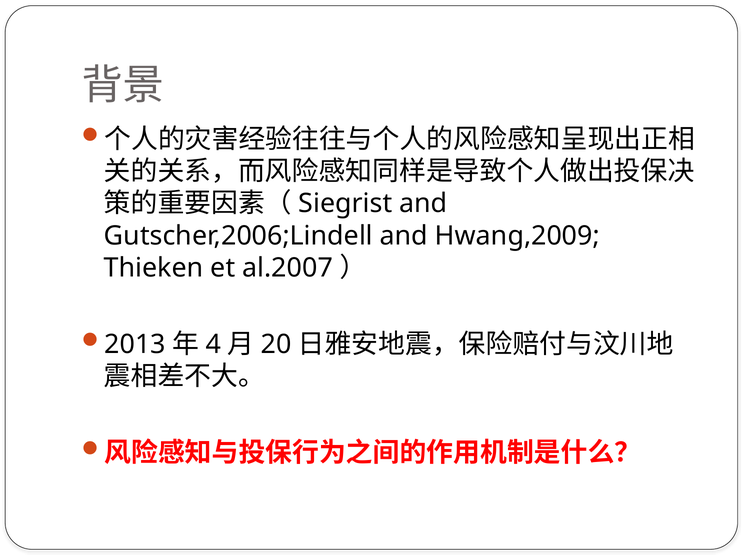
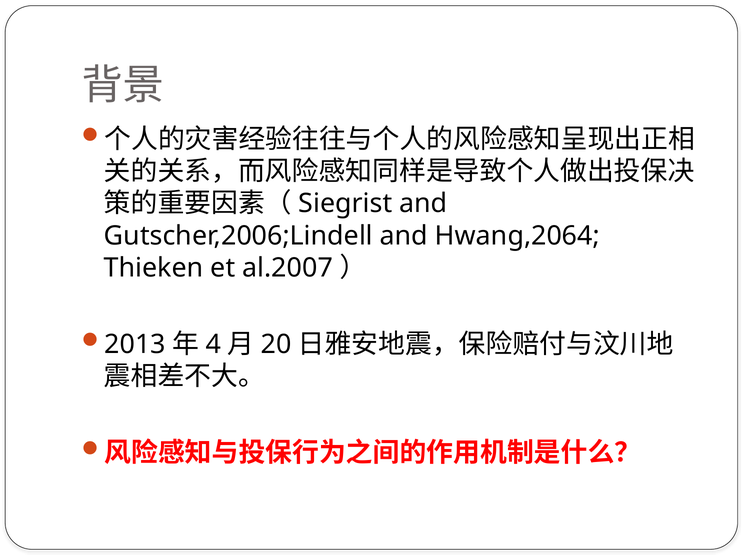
Hwang,2009: Hwang,2009 -> Hwang,2064
